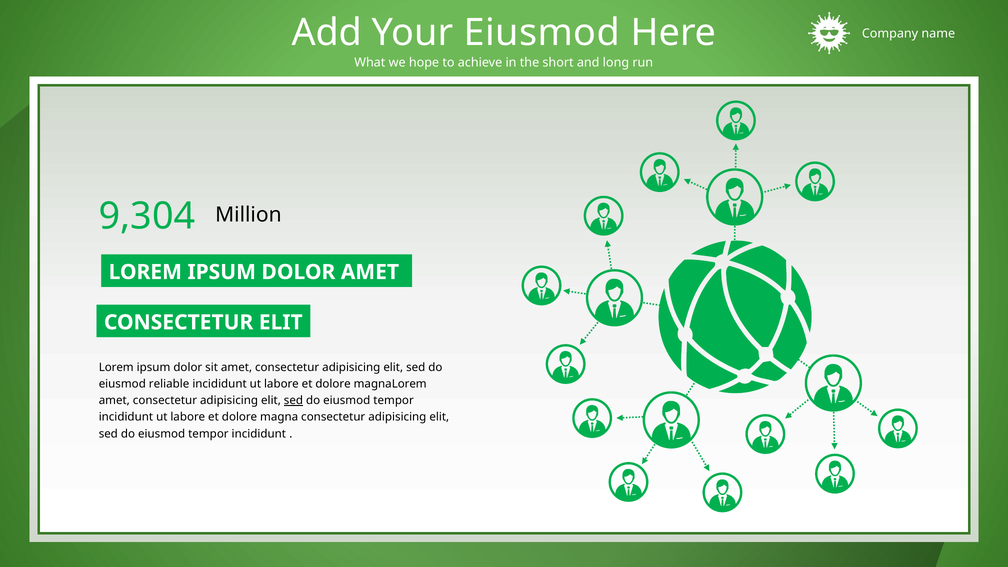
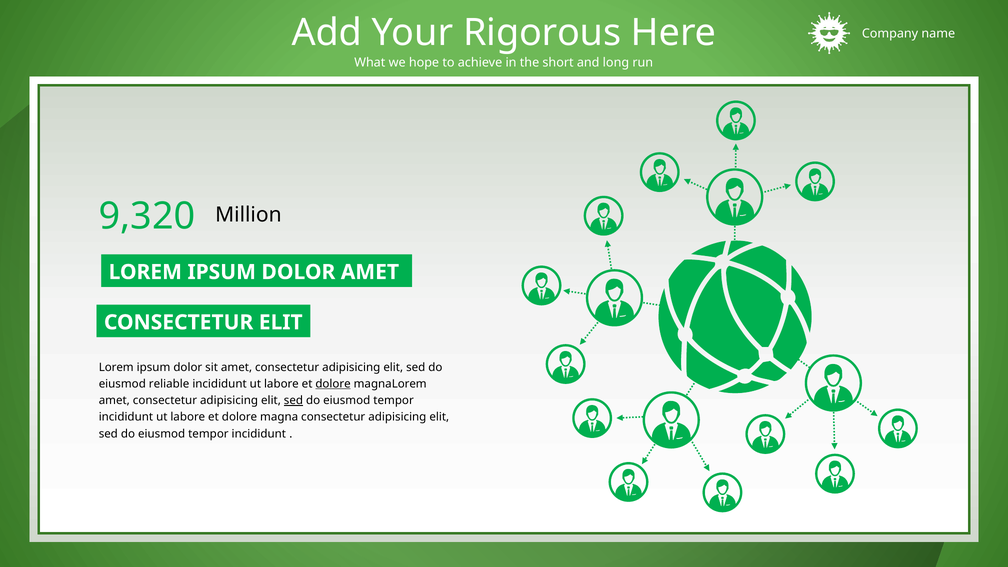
Your Eiusmod: Eiusmod -> Rigorous
9,304: 9,304 -> 9,320
dolore at (333, 384) underline: none -> present
